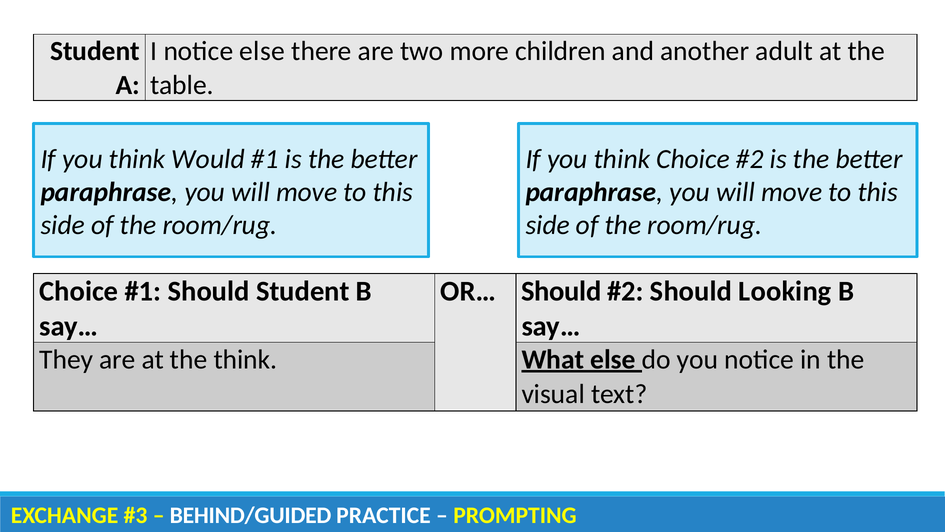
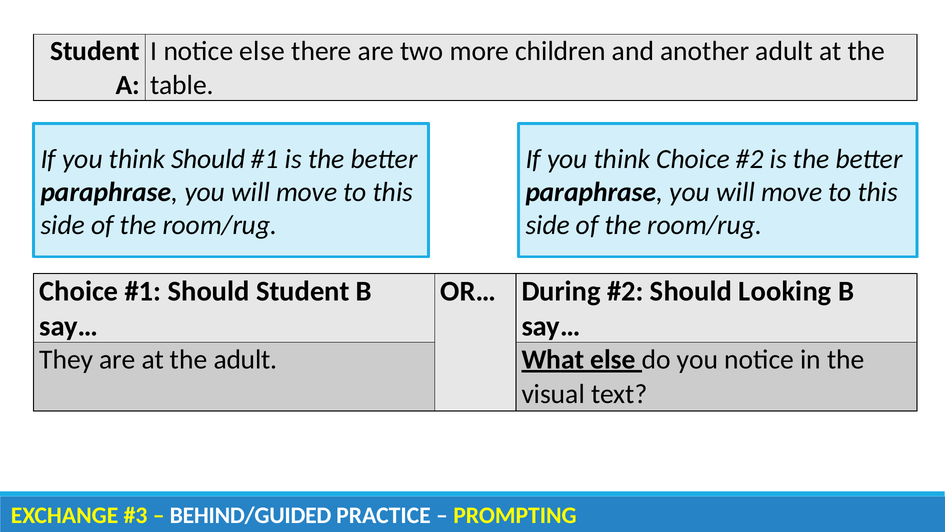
think Would: Would -> Should
OR… Should: Should -> During
the think: think -> adult
